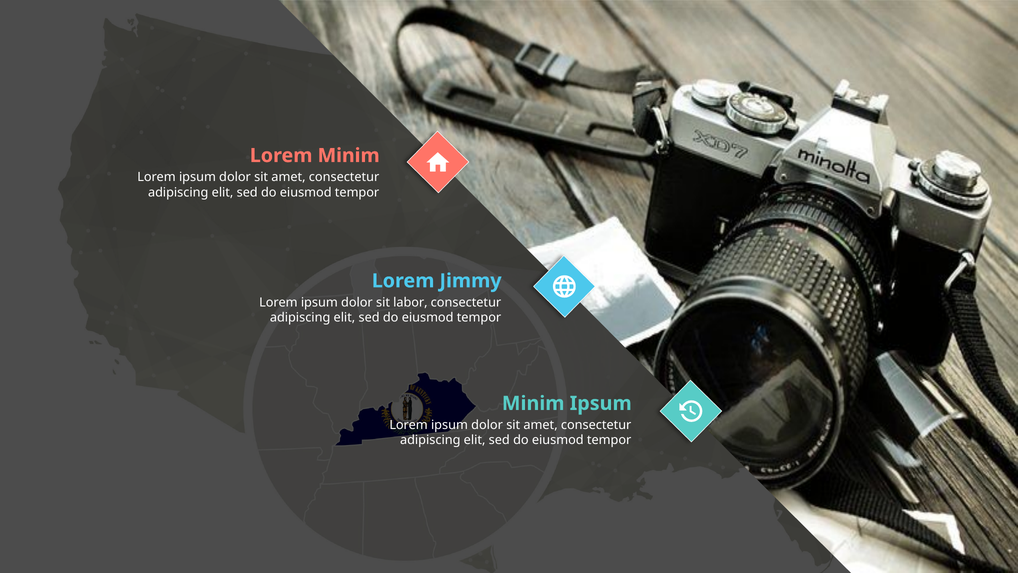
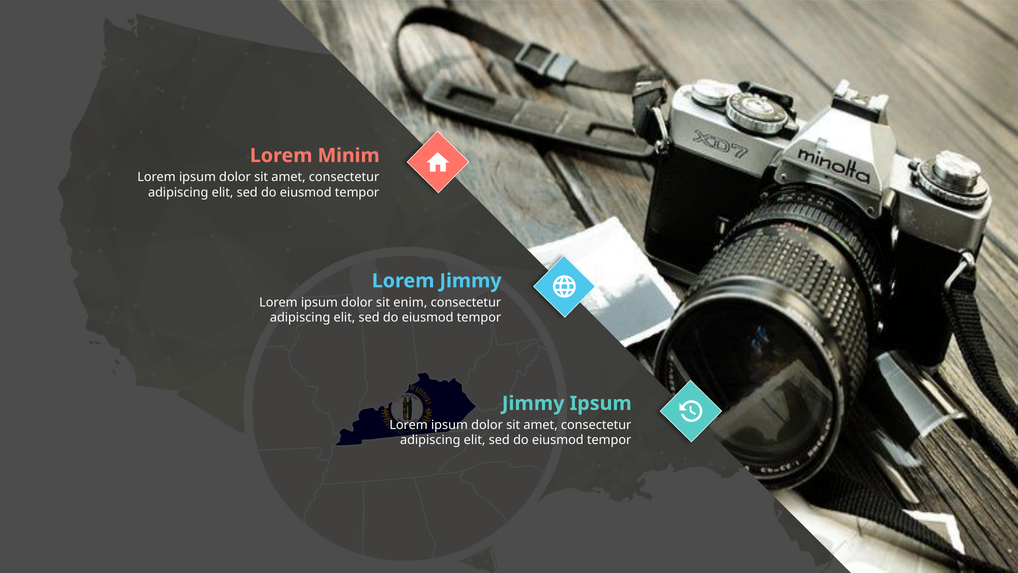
labor: labor -> enim
Minim at (533, 403): Minim -> Jimmy
